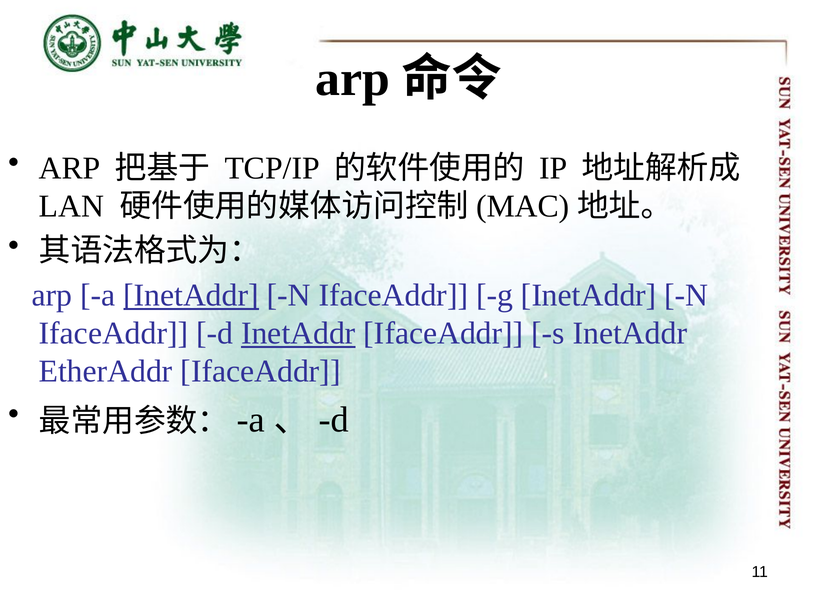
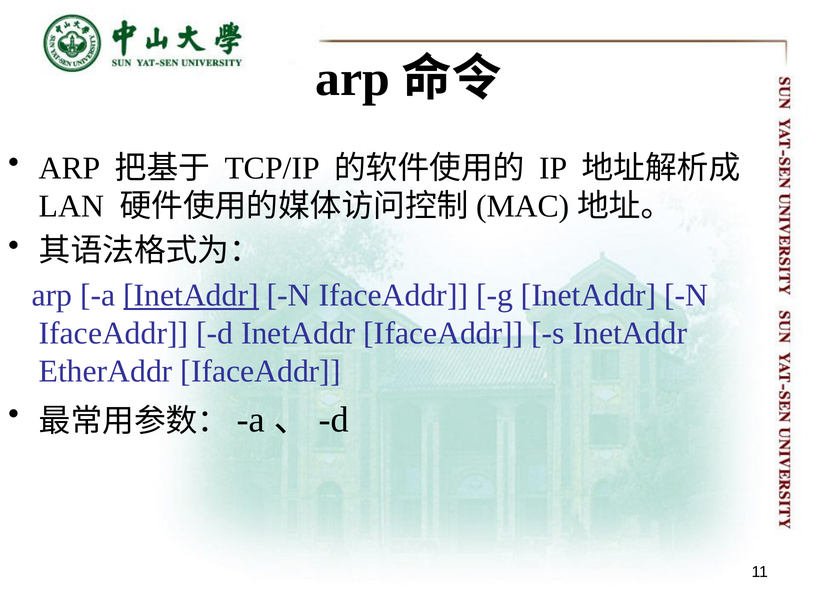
InetAddr at (298, 334) underline: present -> none
